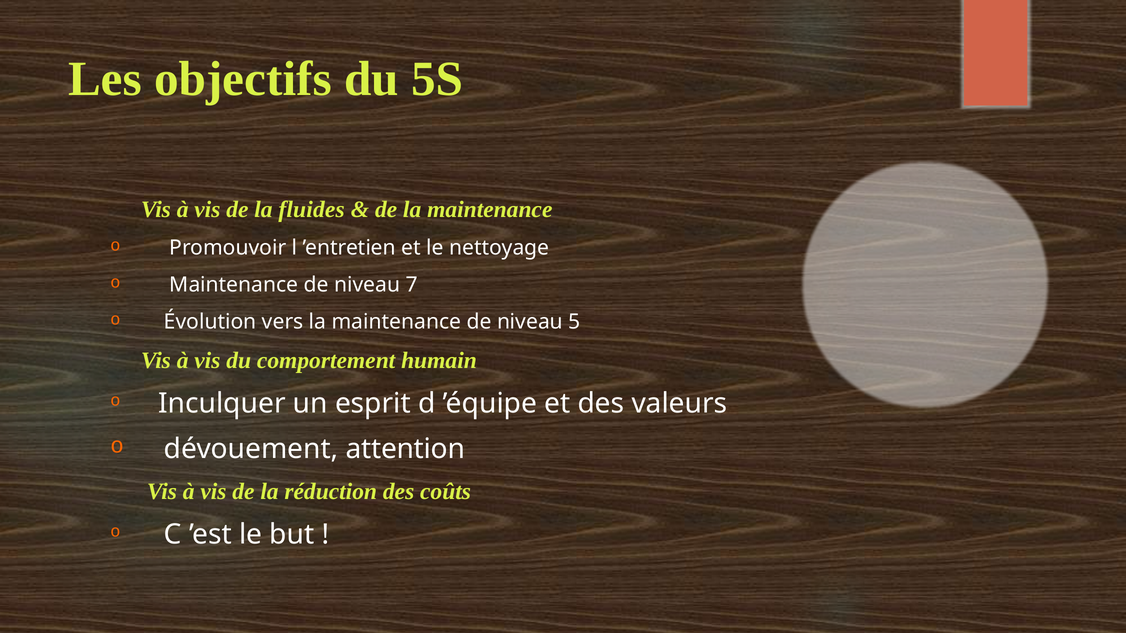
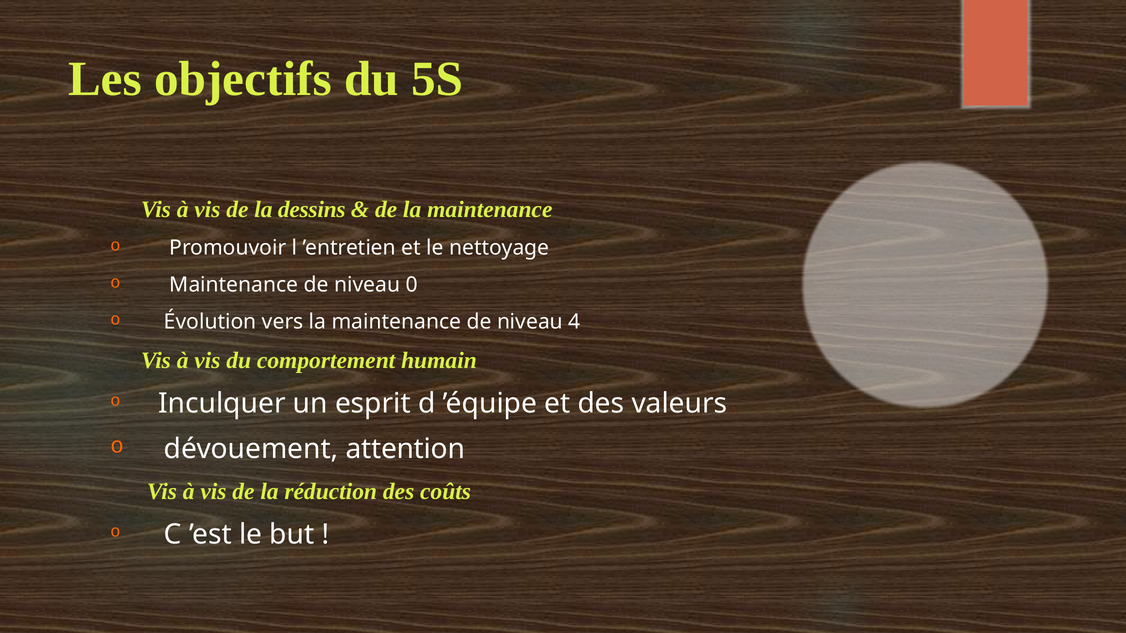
fluides: fluides -> dessins
7: 7 -> 0
5: 5 -> 4
